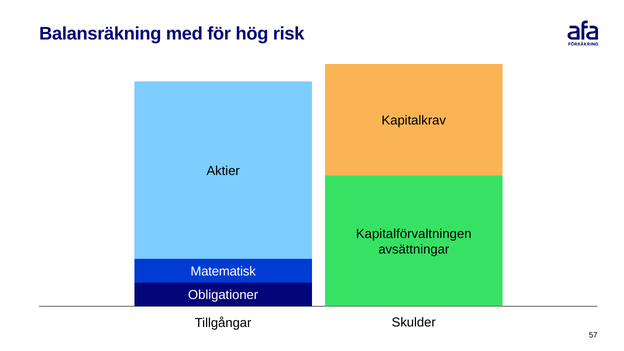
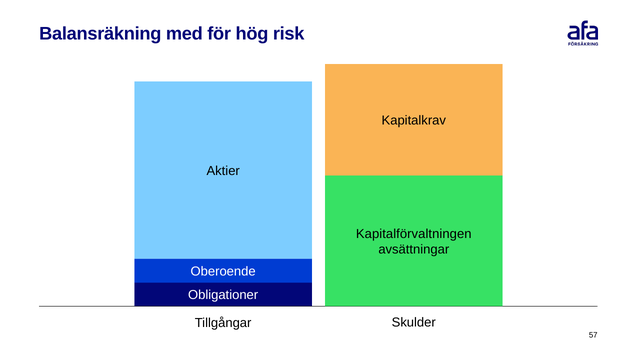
Matematisk: Matematisk -> Oberoende
